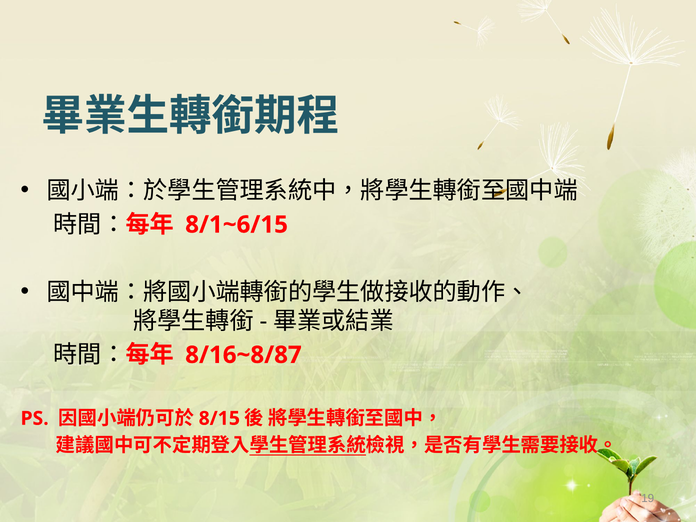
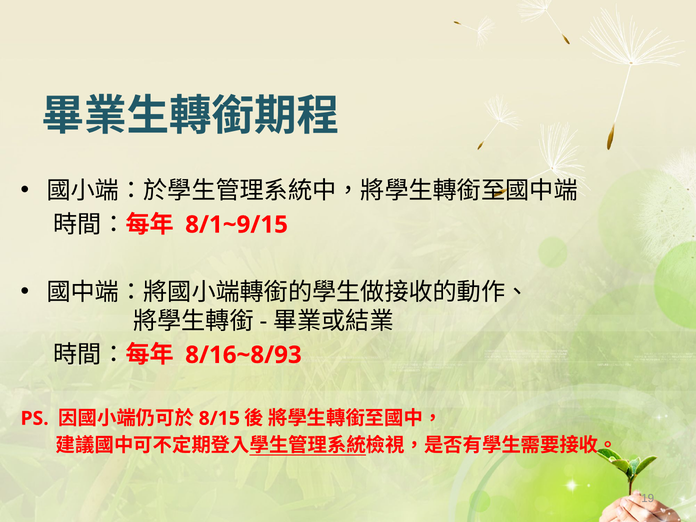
8/1~6/15: 8/1~6/15 -> 8/1~9/15
8/16~8/87: 8/16~8/87 -> 8/16~8/93
